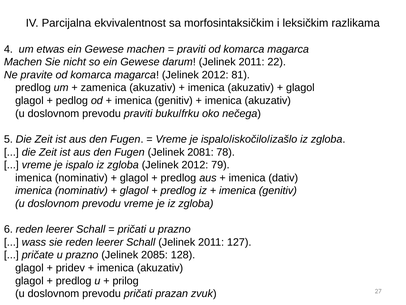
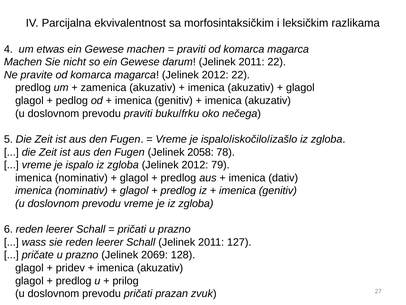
2012 81: 81 -> 22
2081: 2081 -> 2058
2085: 2085 -> 2069
